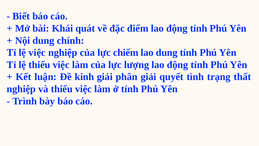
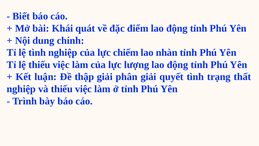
lệ việc: việc -> tình
lao dung: dung -> nhàn
kinh: kinh -> thập
